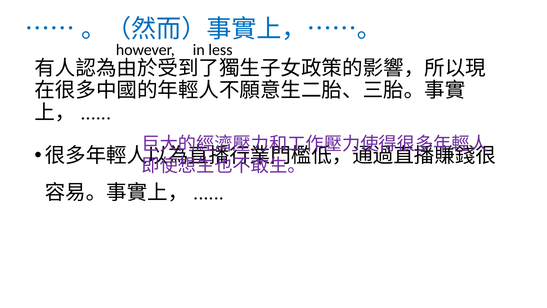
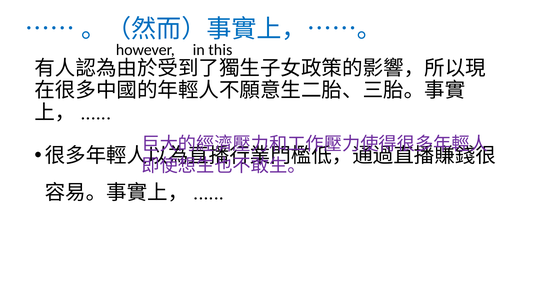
less: less -> this
